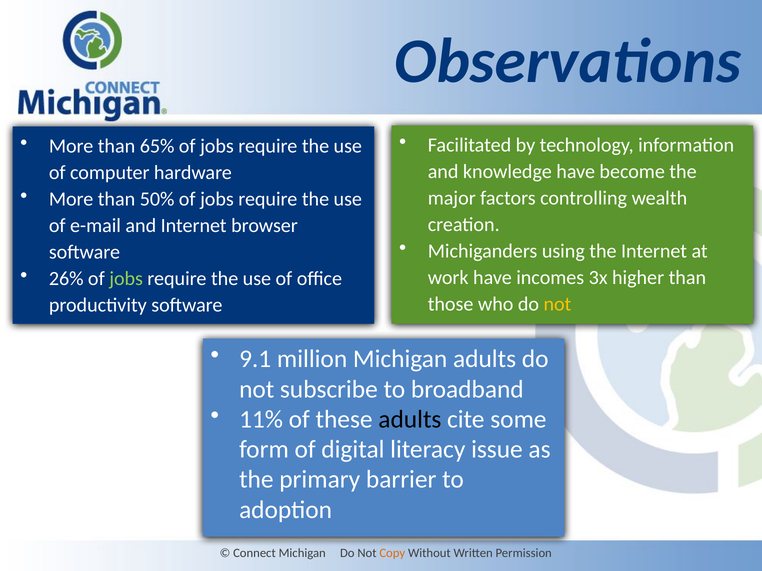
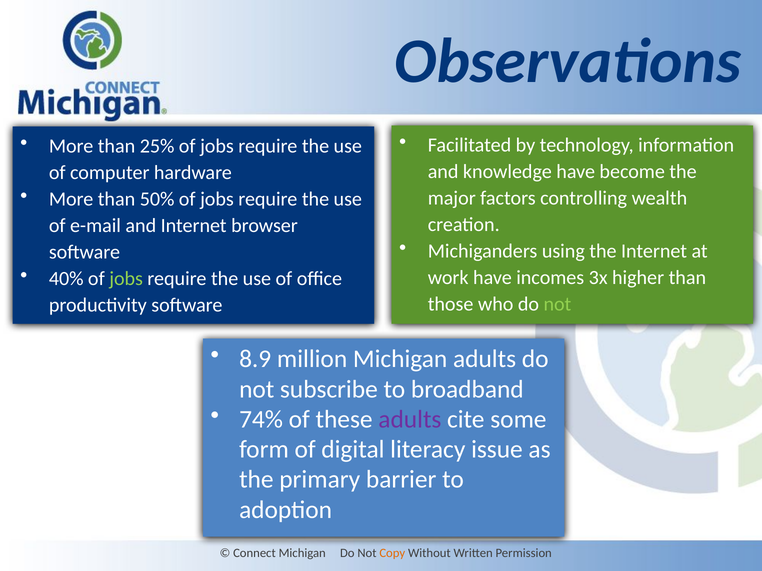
65%: 65% -> 25%
26%: 26% -> 40%
not at (557, 304) colour: yellow -> light green
9.1: 9.1 -> 8.9
11%: 11% -> 74%
adults at (410, 420) colour: black -> purple
